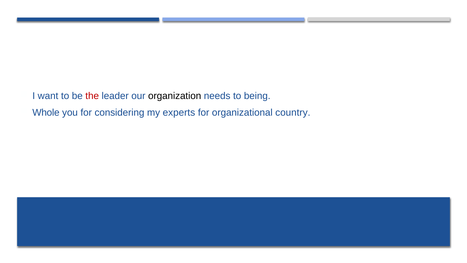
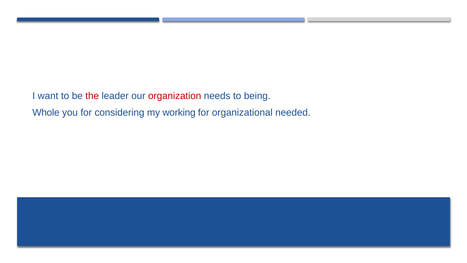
organization colour: black -> red
experts: experts -> working
country: country -> needed
